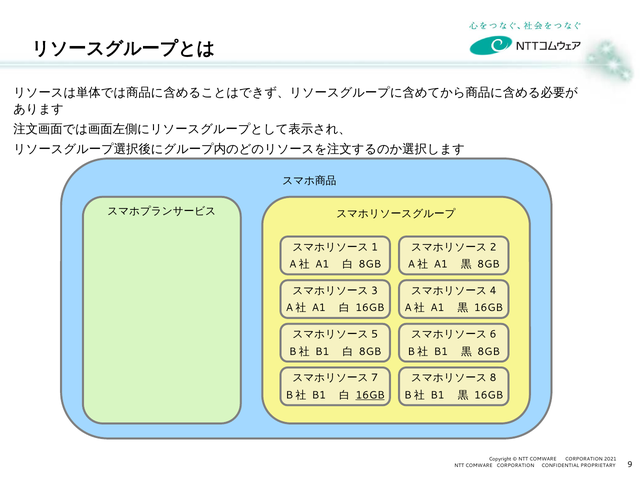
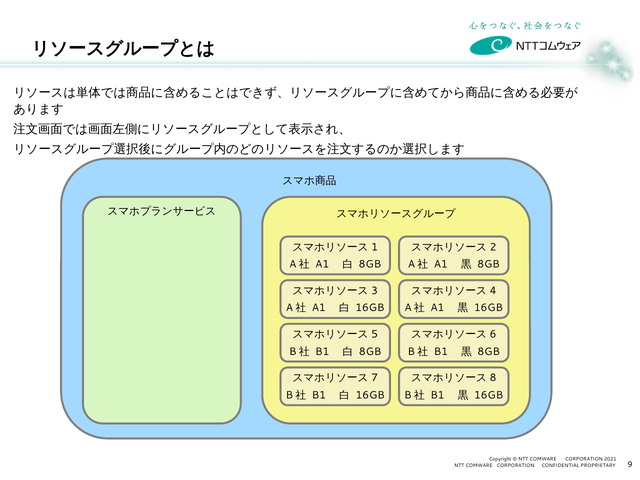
16GB at (370, 395) underline: present -> none
